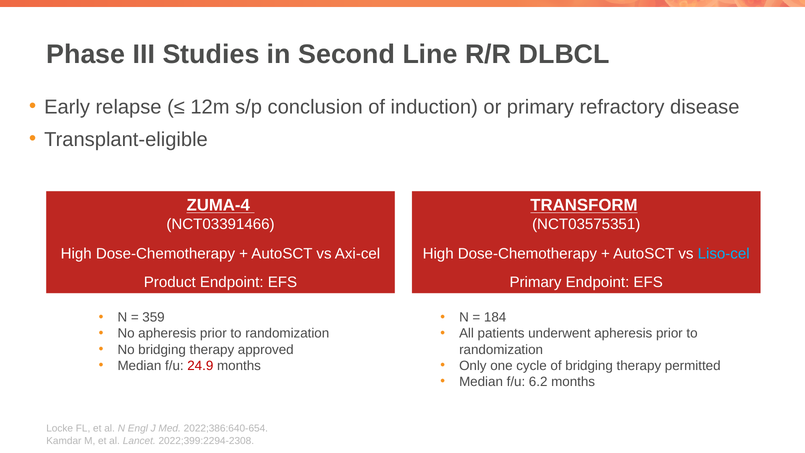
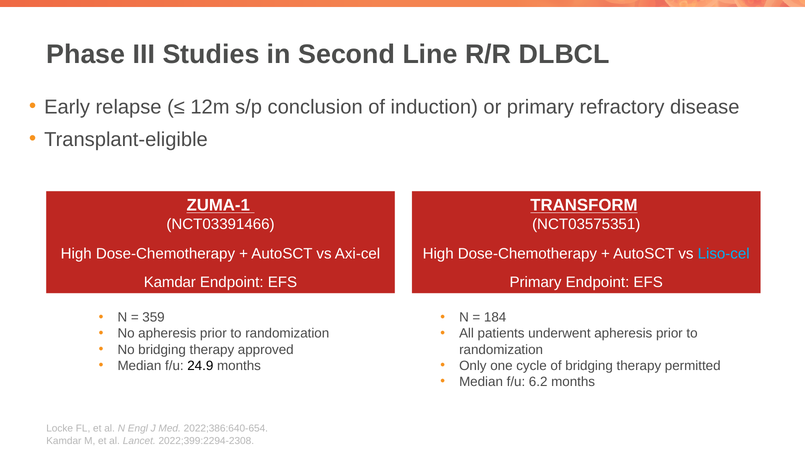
ZUMA-4: ZUMA-4 -> ZUMA-1
Product at (170, 282): Product -> Kamdar
24.9 colour: red -> black
